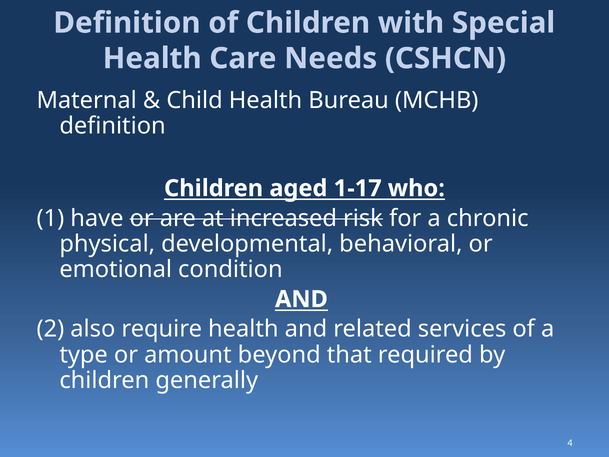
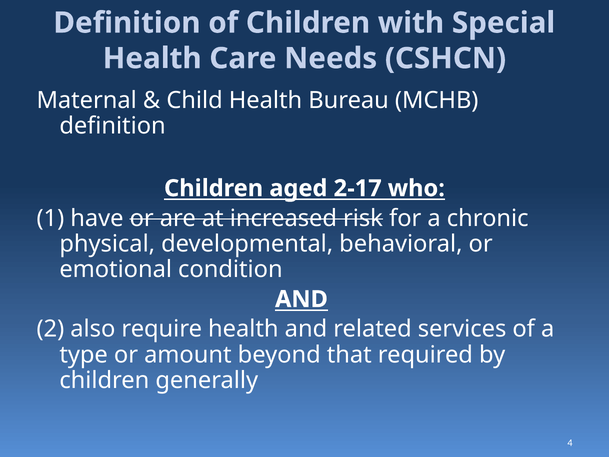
1-17: 1-17 -> 2-17
